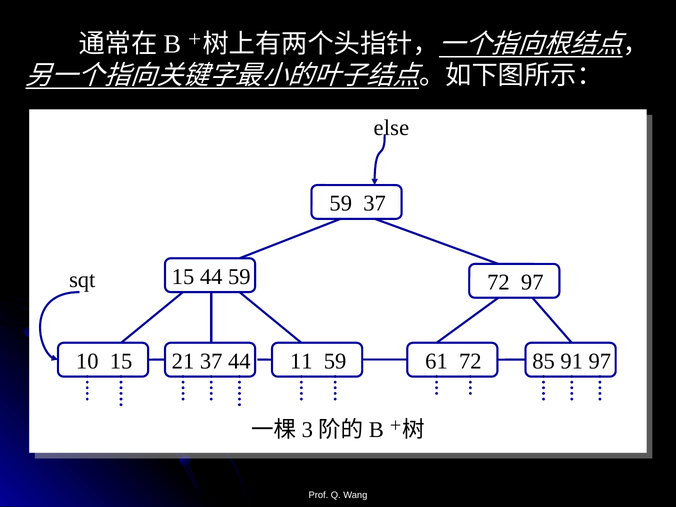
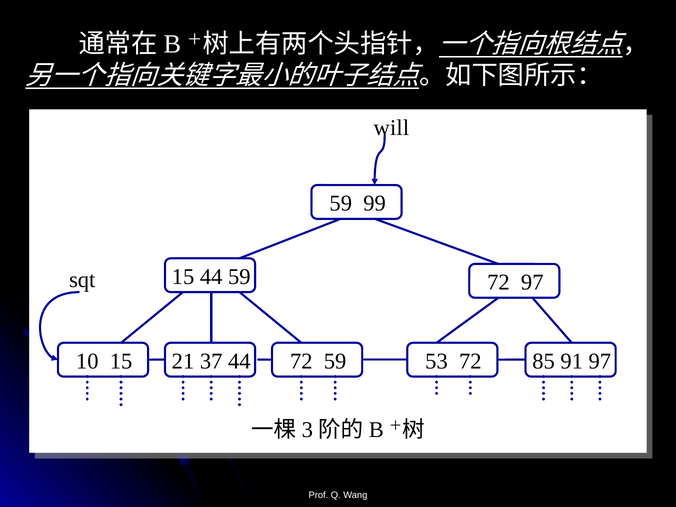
else: else -> will
37: 37 -> 99
44 11: 11 -> 72
61: 61 -> 53
